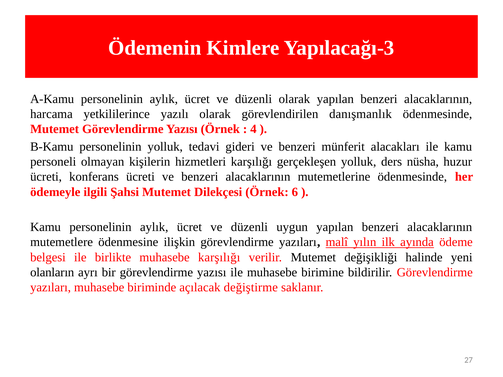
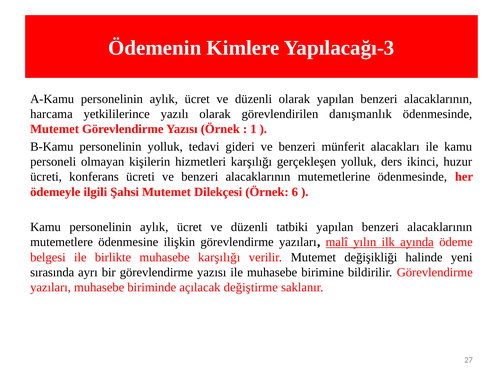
4: 4 -> 1
nüsha: nüsha -> ikinci
uygun: uygun -> tatbiki
olanların: olanların -> sırasında
